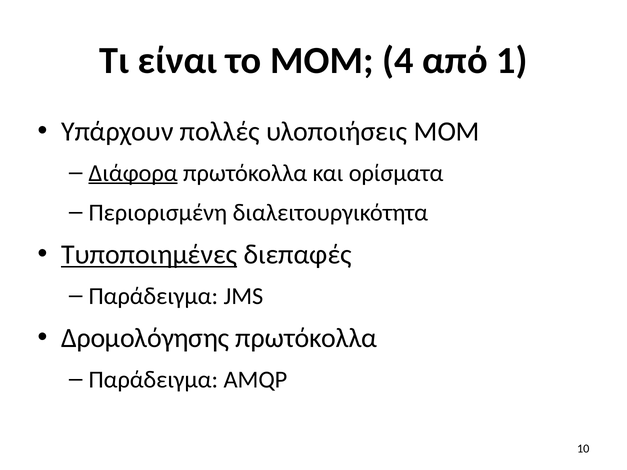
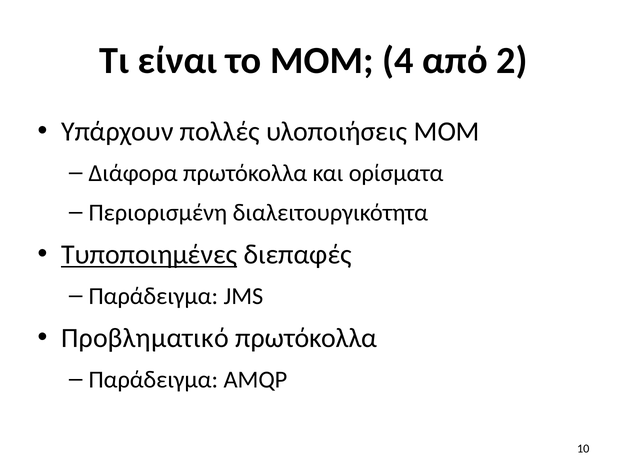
1: 1 -> 2
Διάφορα underline: present -> none
Δρομολόγησης: Δρομολόγησης -> Προβληματικό
